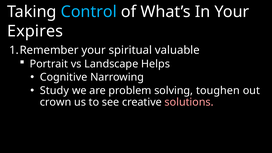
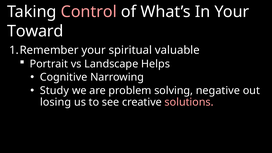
Control colour: light blue -> pink
Expires: Expires -> Toward
toughen: toughen -> negative
crown: crown -> losing
